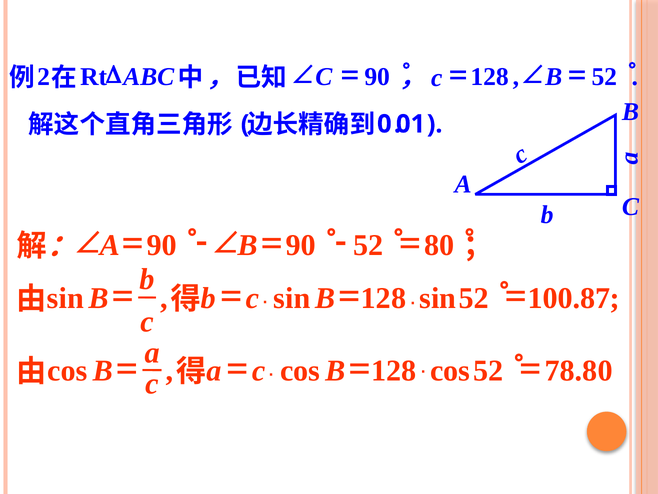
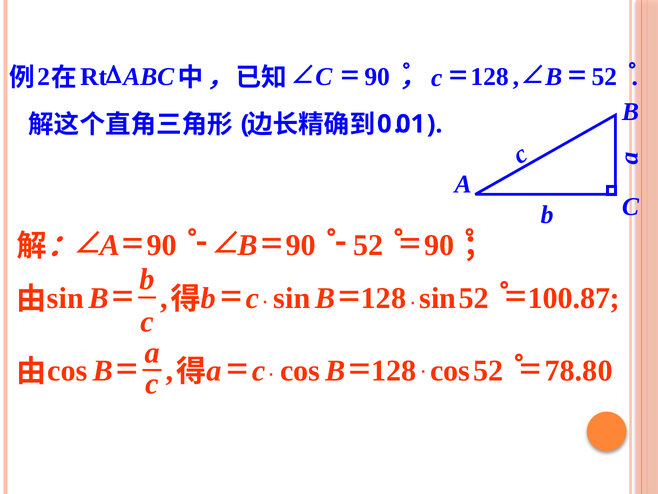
Ð 80: 80 -> 90
